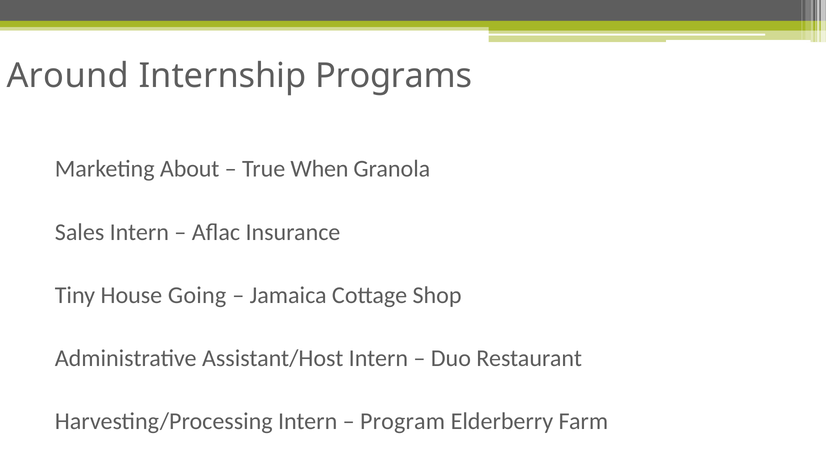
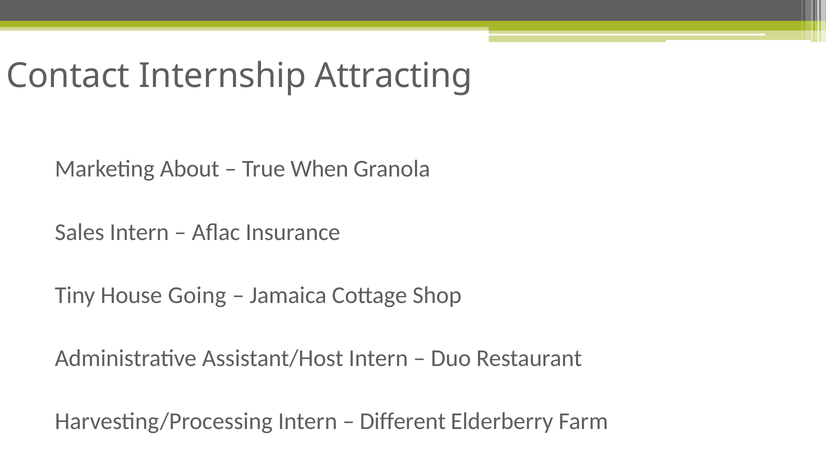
Around: Around -> Contact
Programs: Programs -> Attracting
Program: Program -> Different
